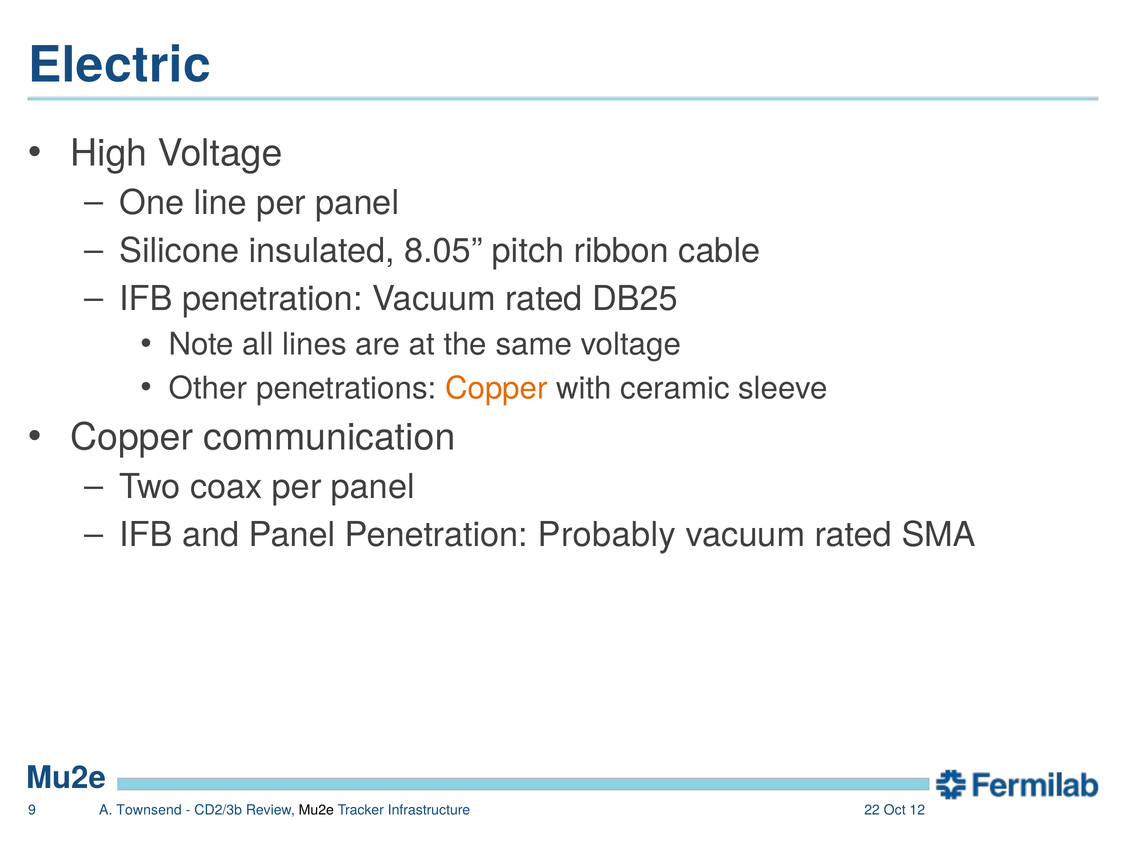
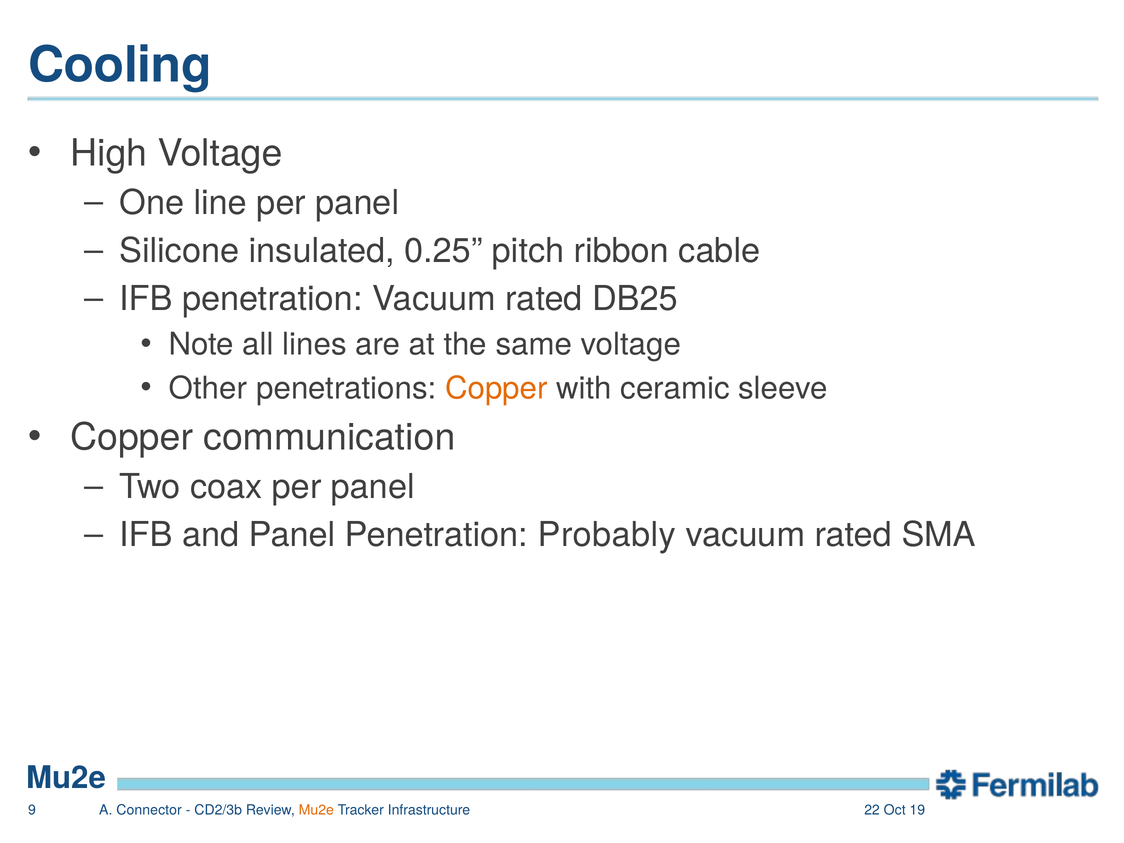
Electric: Electric -> Cooling
8.05: 8.05 -> 0.25
Townsend: Townsend -> Connector
Mu2e at (316, 810) colour: black -> orange
12: 12 -> 19
